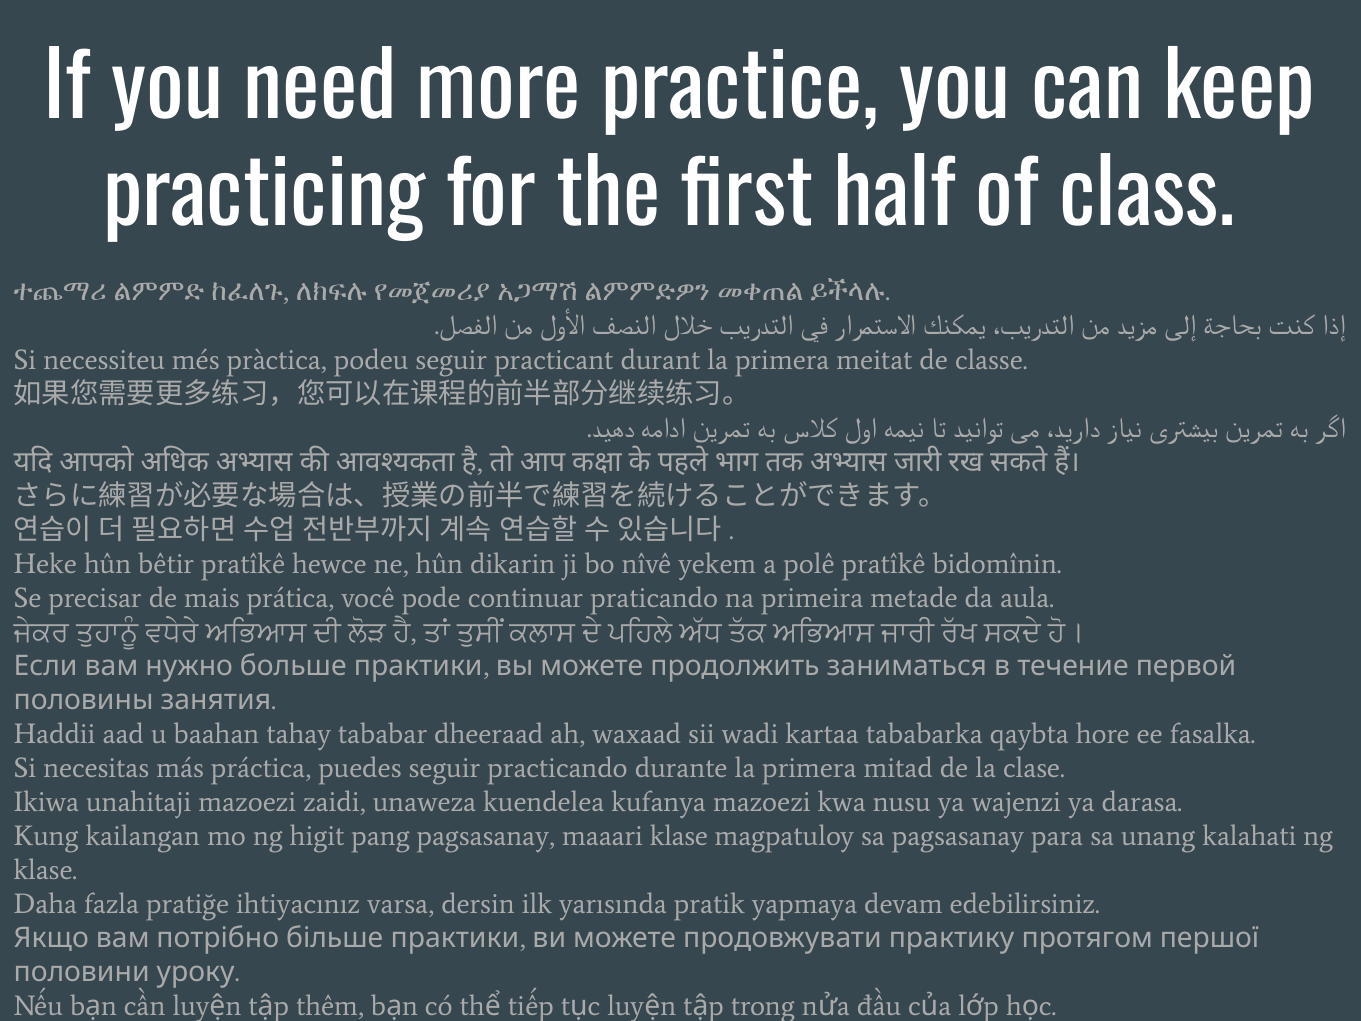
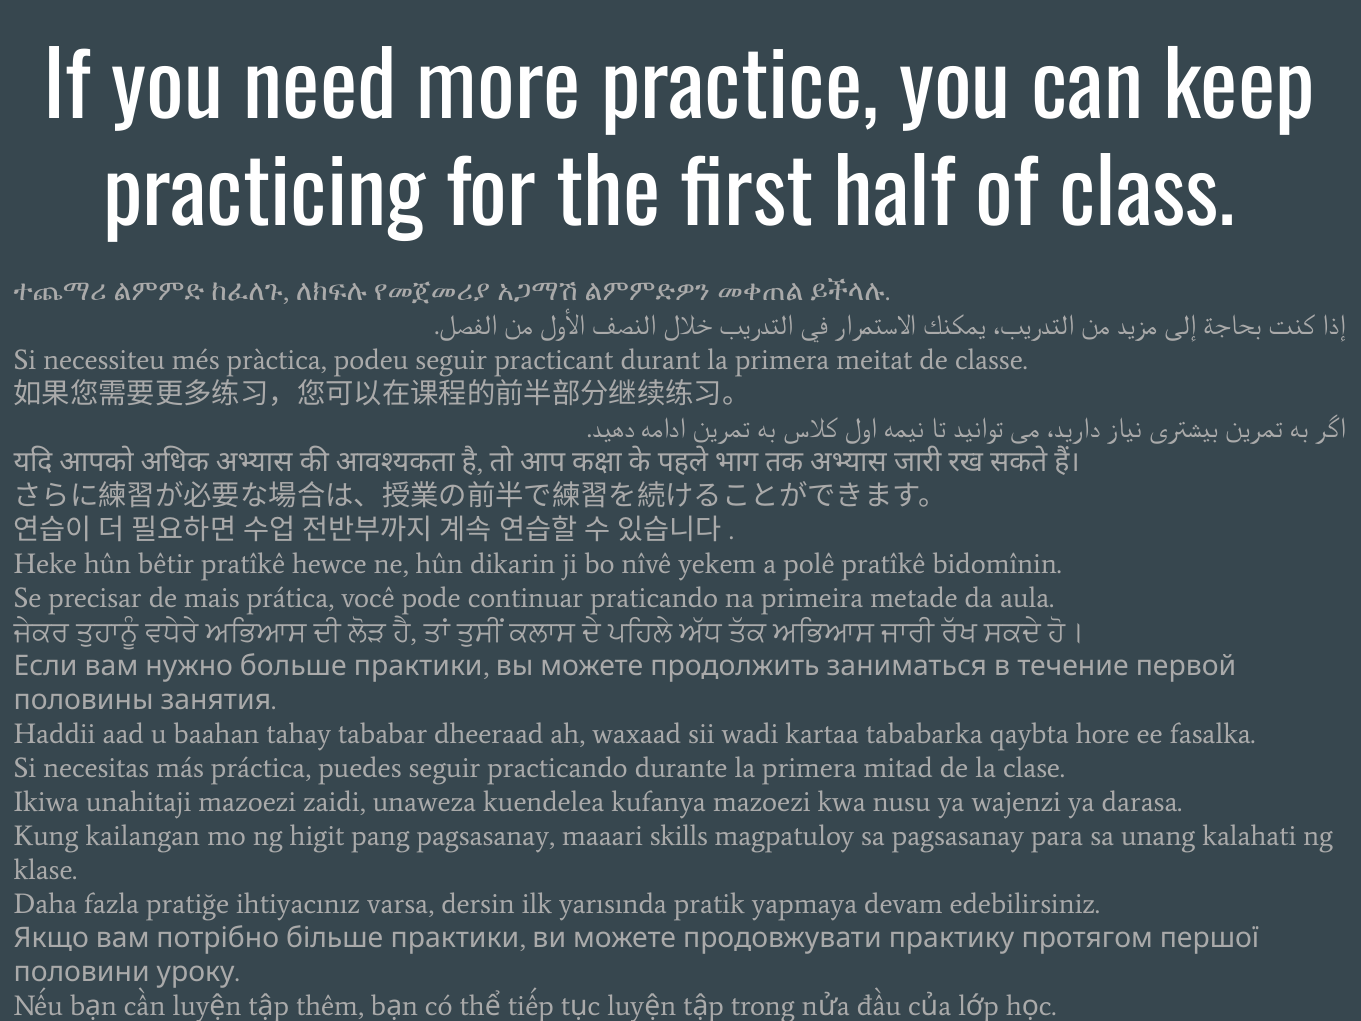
maaari klase: klase -> skills
